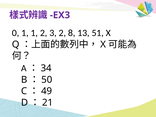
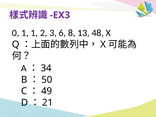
3 2: 2 -> 6
51: 51 -> 48
